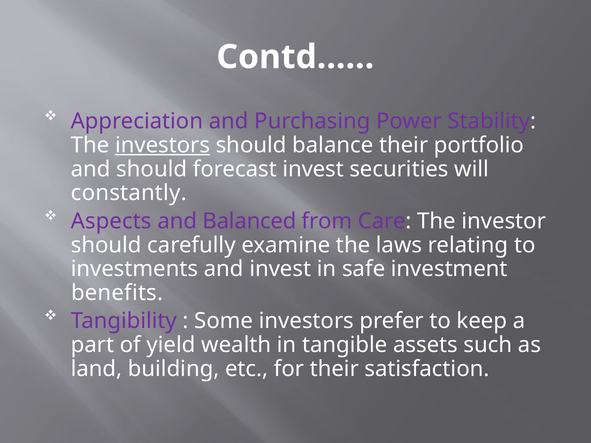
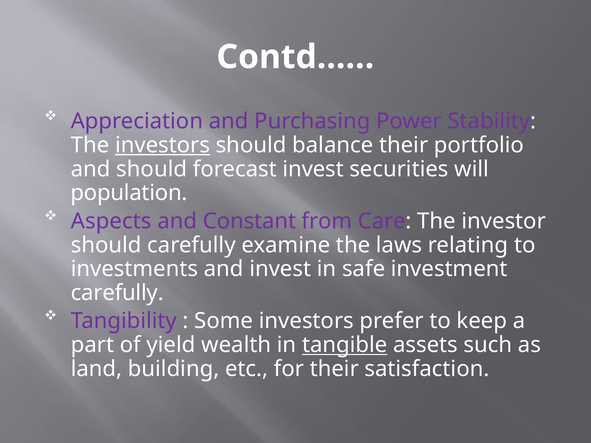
constantly: constantly -> population
Balanced: Balanced -> Constant
benefits at (117, 293): benefits -> carefully
tangible underline: none -> present
